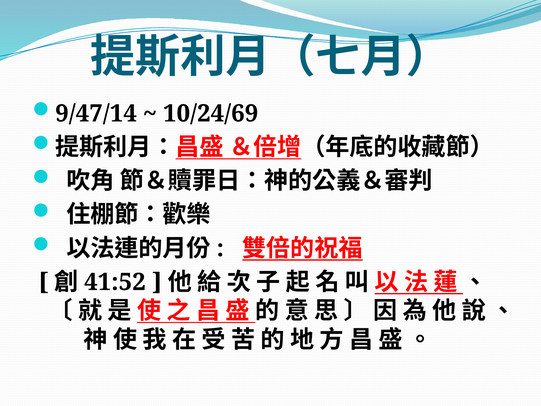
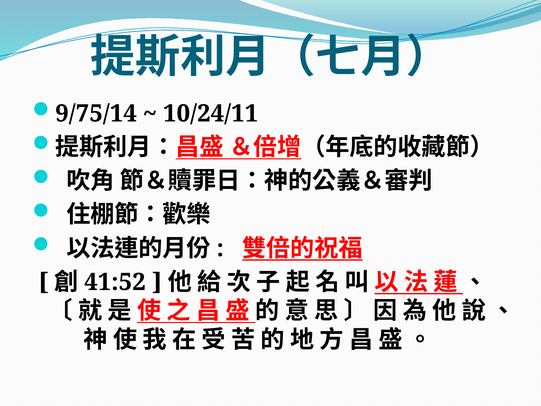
9/47/14: 9/47/14 -> 9/75/14
10/24/69: 10/24/69 -> 10/24/11
